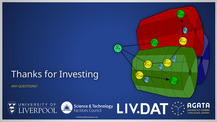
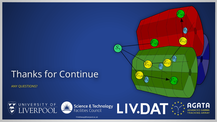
Investing: Investing -> Continue
